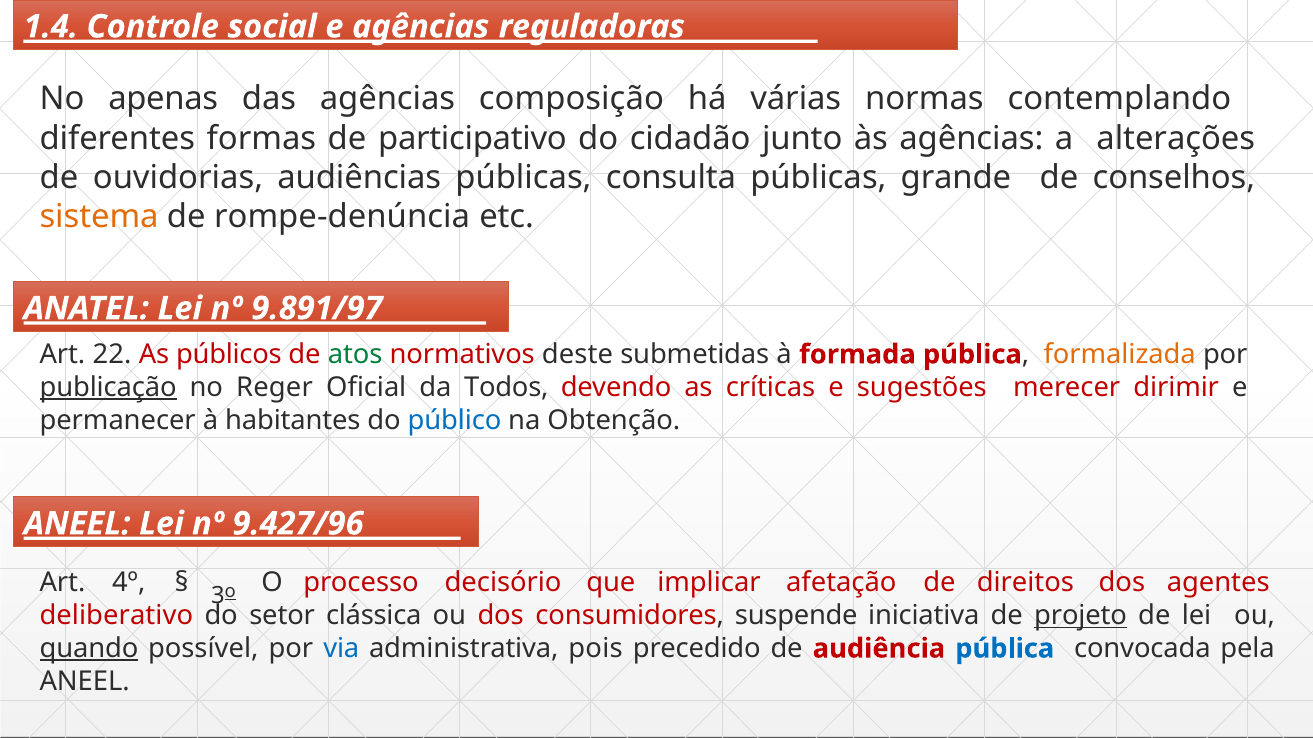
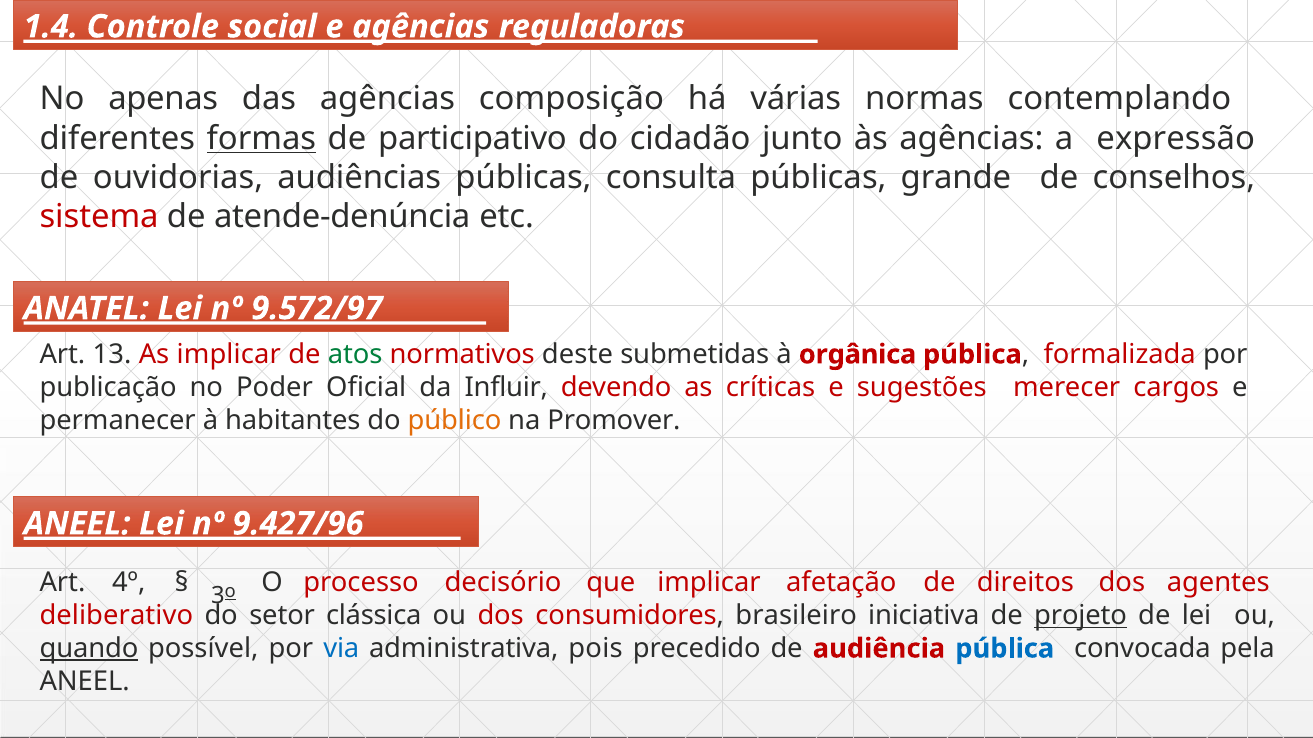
formas underline: none -> present
alterações: alterações -> expressão
sistema colour: orange -> red
rompe-denúncia: rompe-denúncia -> atende-denúncia
9.891/97: 9.891/97 -> 9.572/97
22: 22 -> 13
As públicos: públicos -> implicar
formada: formada -> orgânica
formalizada colour: orange -> red
publicação underline: present -> none
Reger: Reger -> Poder
Todos: Todos -> Influir
dirimir: dirimir -> cargos
público colour: blue -> orange
Obtenção: Obtenção -> Promover
suspende: suspende -> brasileiro
